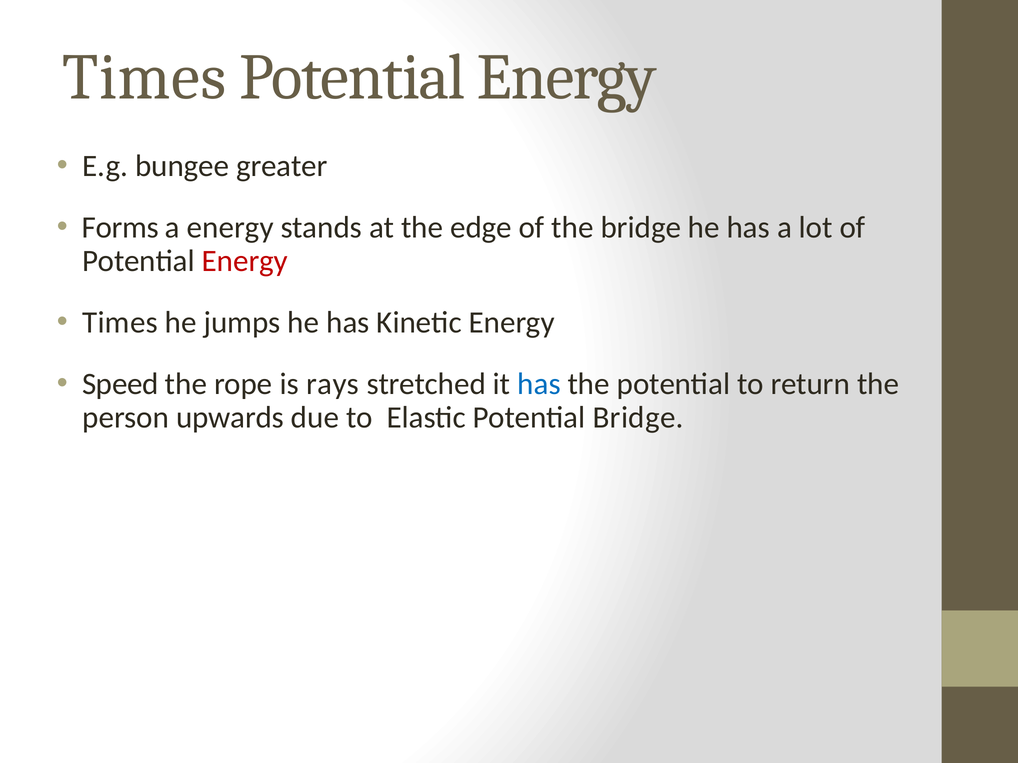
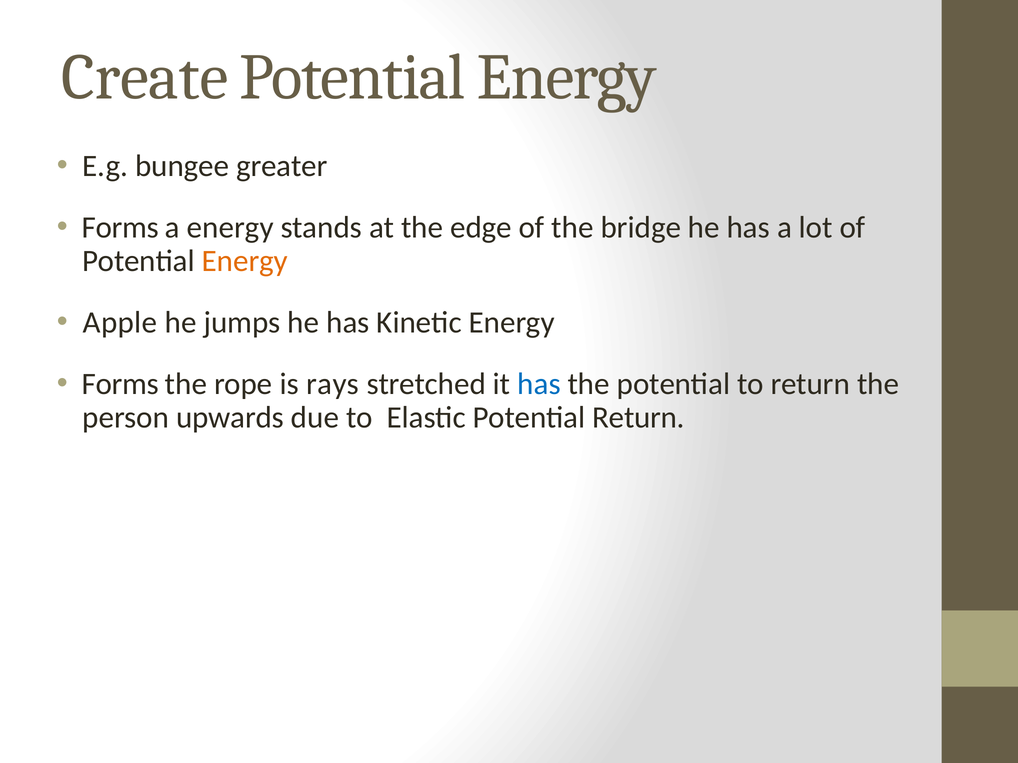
Times at (144, 77): Times -> Create
Energy at (245, 261) colour: red -> orange
Times at (120, 323): Times -> Apple
Speed at (120, 384): Speed -> Forms
Potential Bridge: Bridge -> Return
